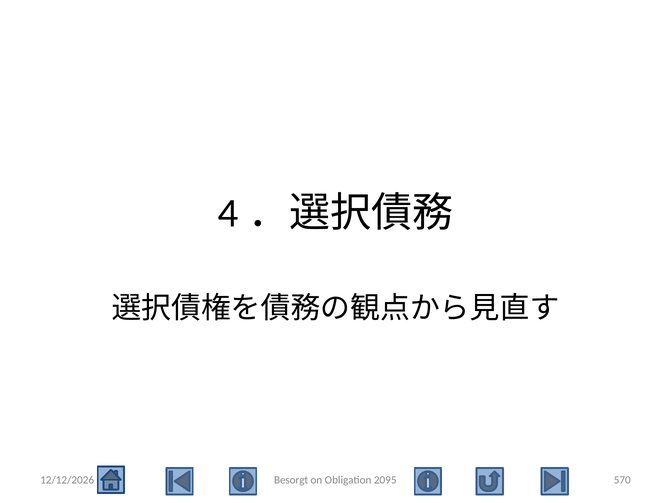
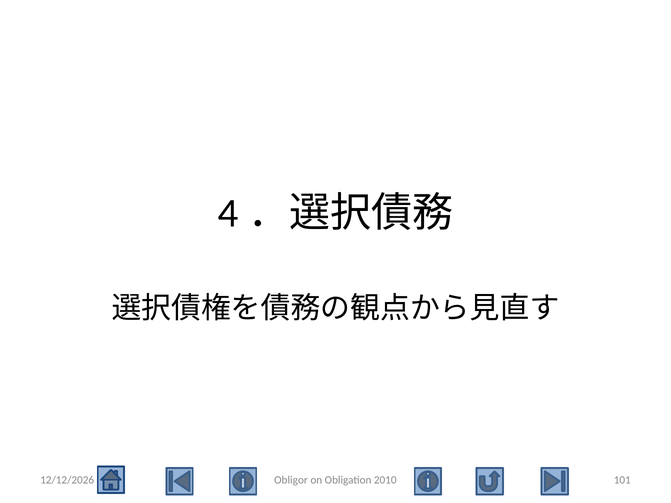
Besorgt: Besorgt -> Obligor
2095: 2095 -> 2010
570: 570 -> 101
